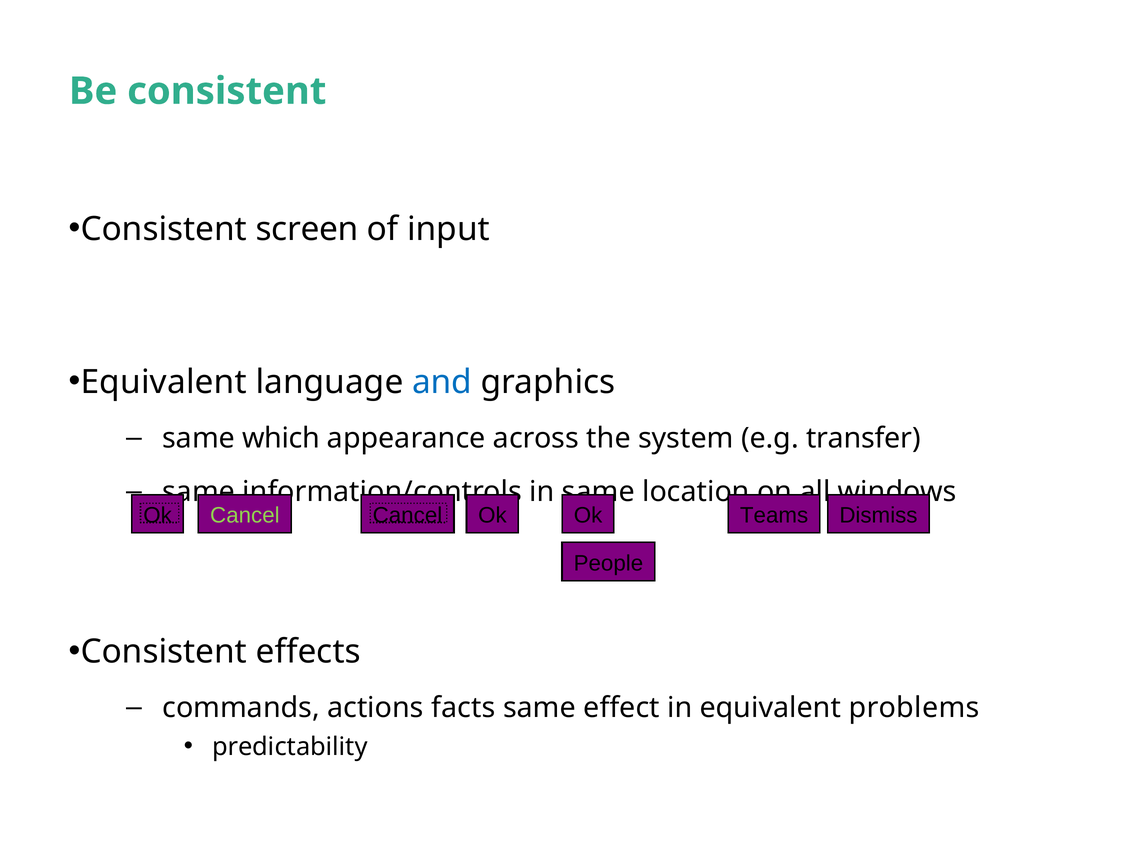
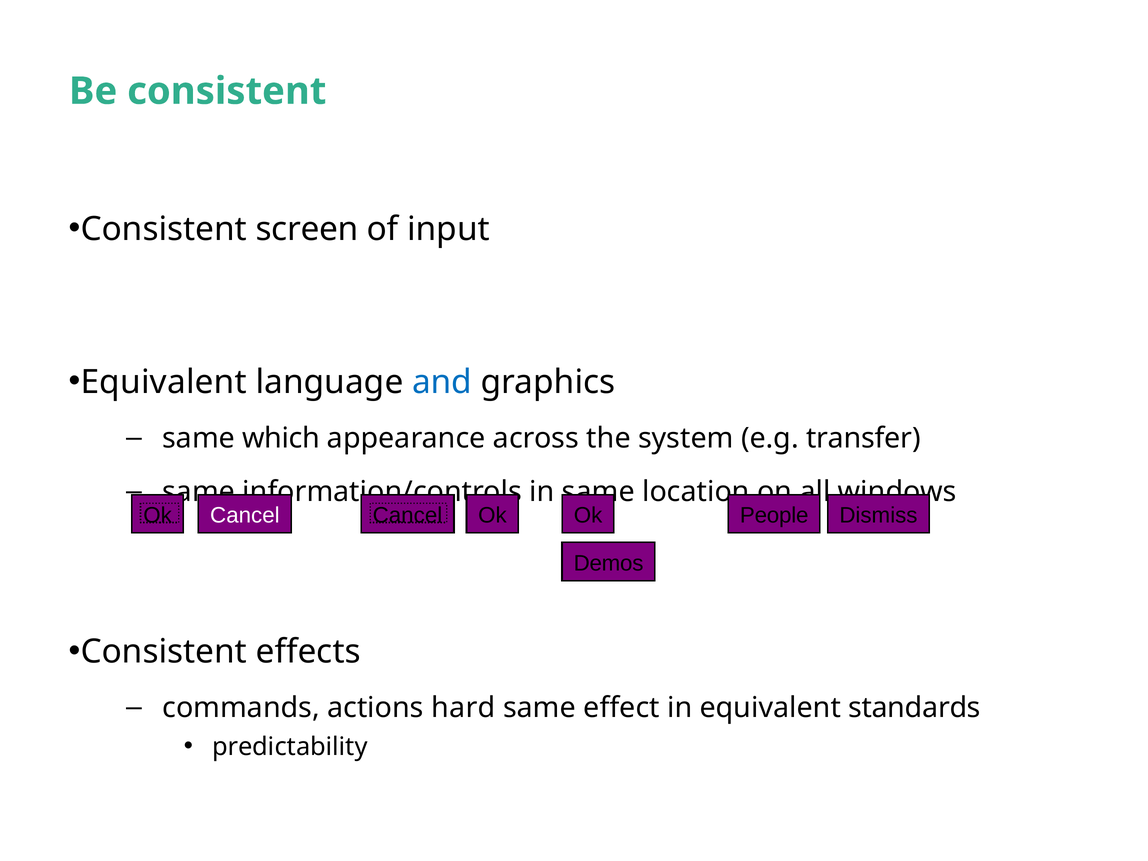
Cancel at (245, 515) colour: light green -> white
Teams: Teams -> People
People: People -> Demos
facts: facts -> hard
problems: problems -> standards
